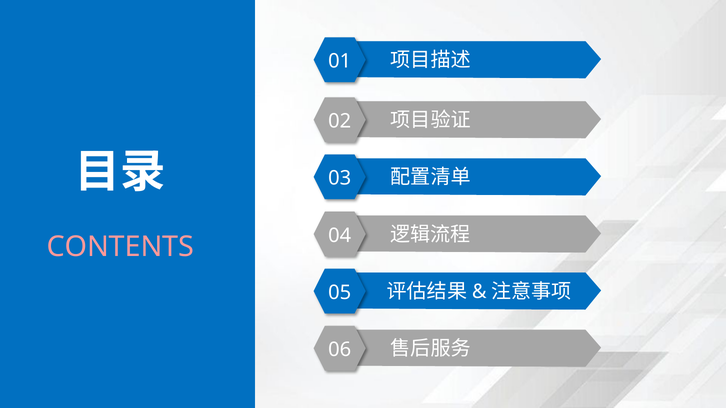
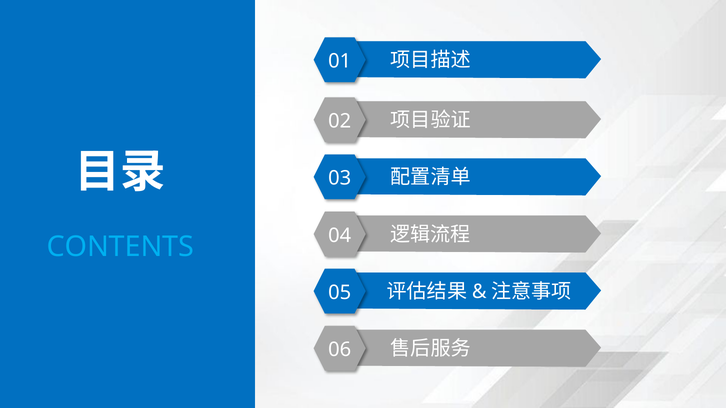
CONTENTS colour: pink -> light blue
